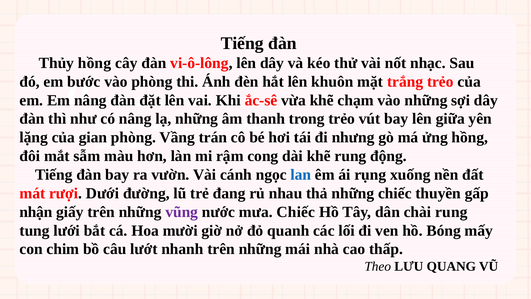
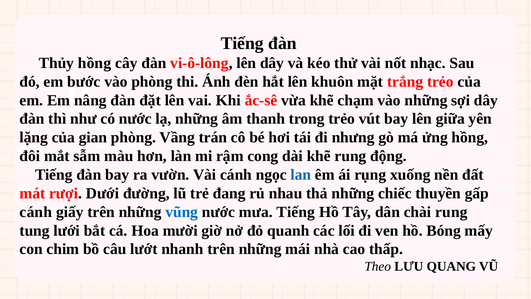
có nâng: nâng -> nước
nhận at (36, 212): nhận -> cánh
vũng colour: purple -> blue
mưa Chiếc: Chiếc -> Tiếng
